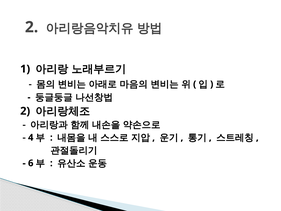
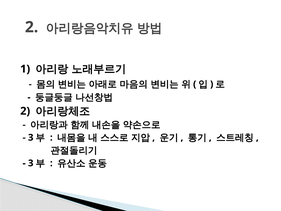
4 at (31, 137): 4 -> 3
6 at (31, 163): 6 -> 3
